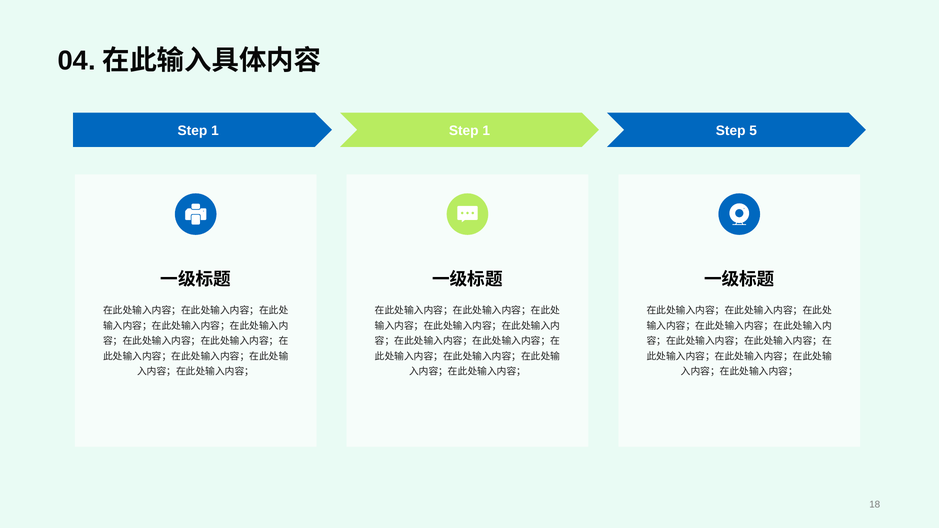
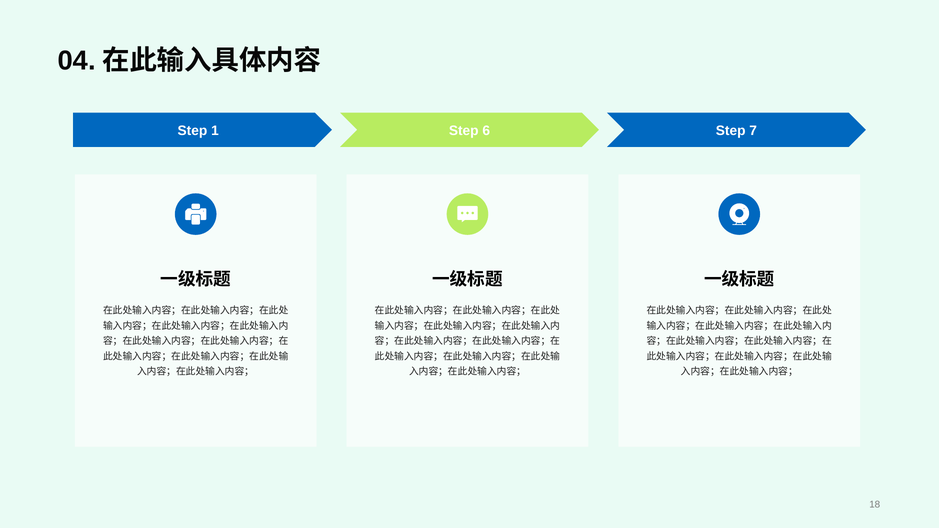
1 Step 1: 1 -> 6
5: 5 -> 7
